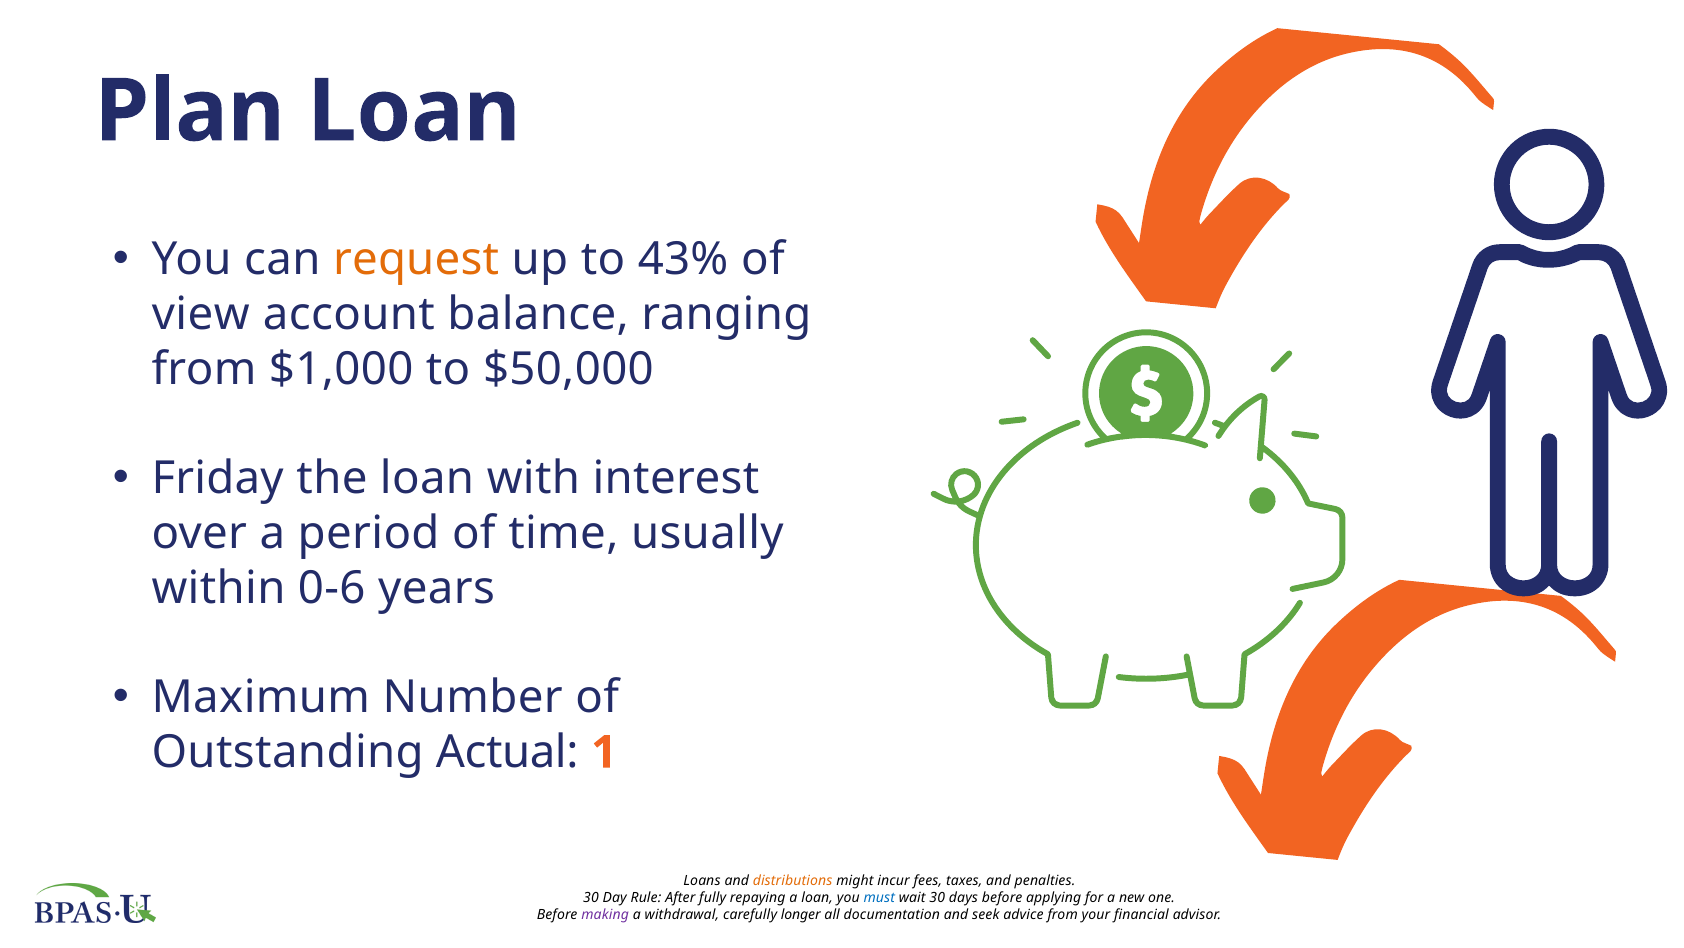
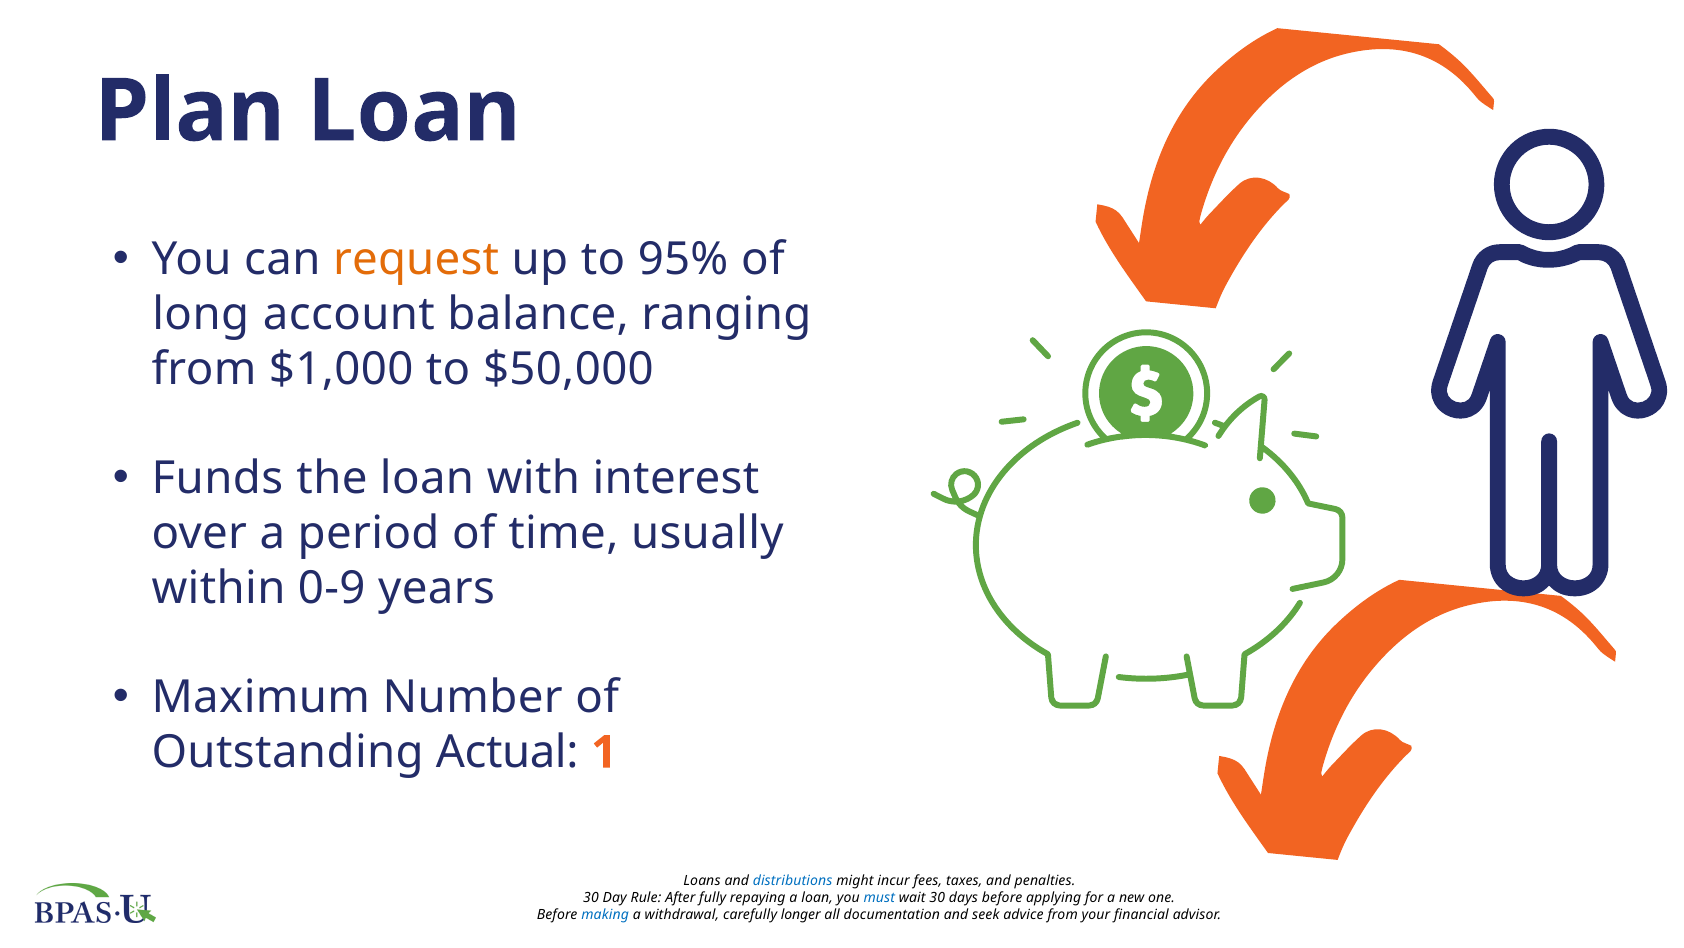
43%: 43% -> 95%
view: view -> long
Friday: Friday -> Funds
0-6: 0-6 -> 0-9
distributions colour: orange -> blue
making colour: purple -> blue
